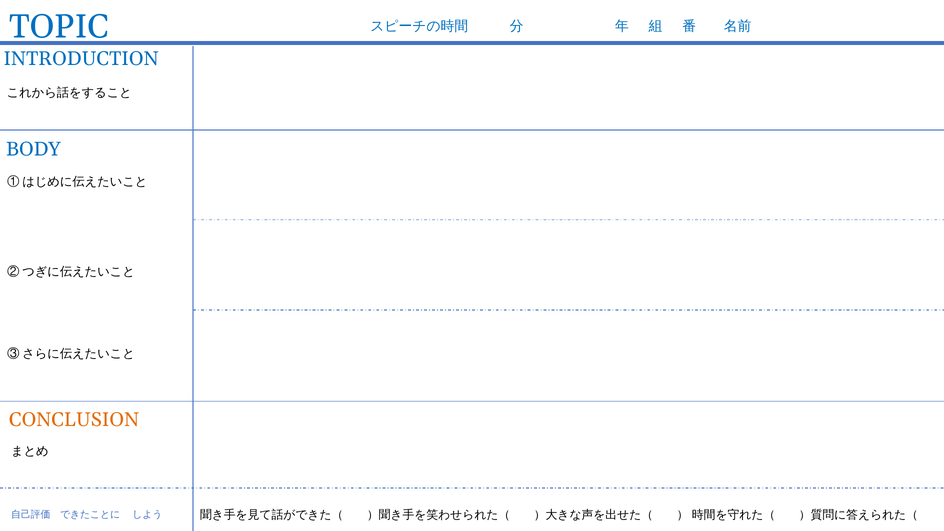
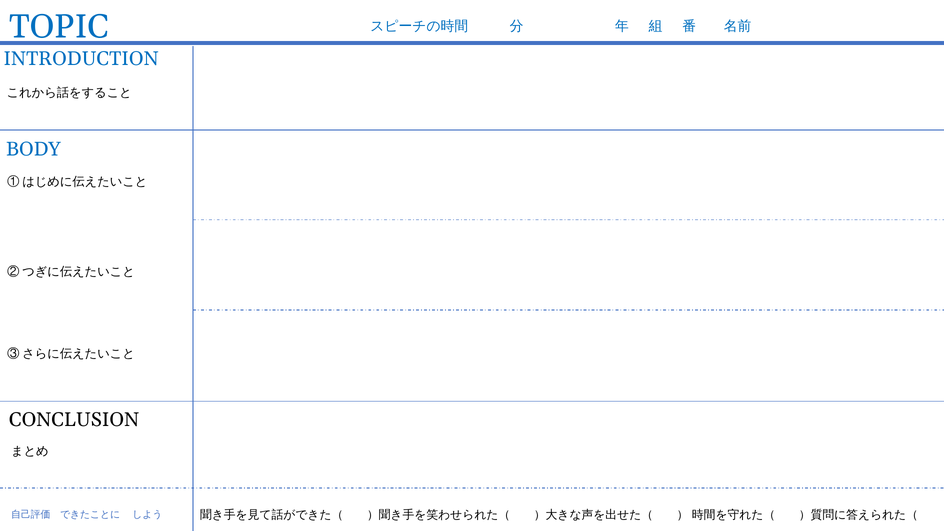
CONCLUSION colour: orange -> black
